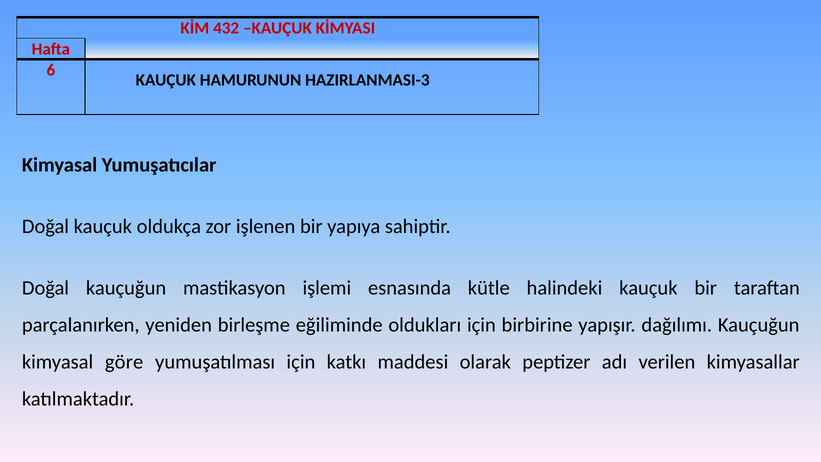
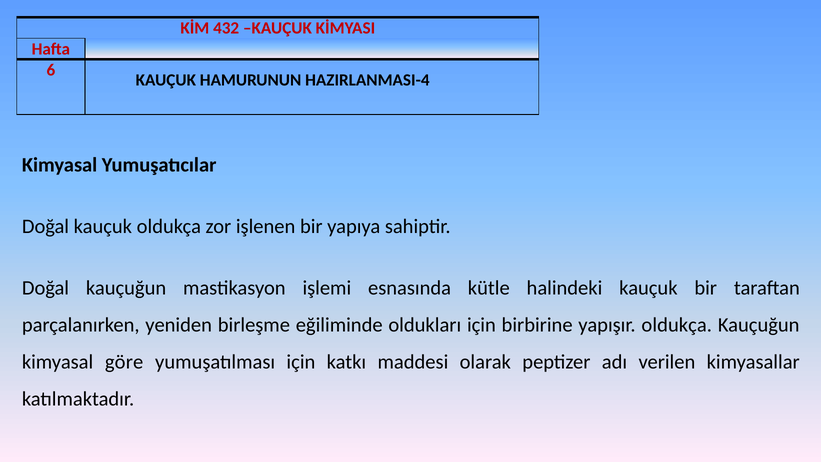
HAZIRLANMASI-3: HAZIRLANMASI-3 -> HAZIRLANMASI-4
yapışır dağılımı: dağılımı -> oldukça
